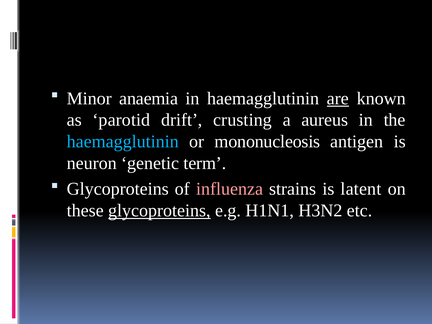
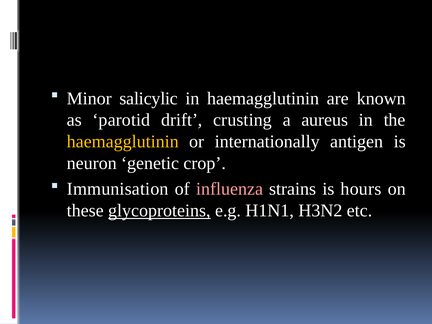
anaemia: anaemia -> salicylic
are underline: present -> none
haemagglutinin at (123, 142) colour: light blue -> yellow
mononucleosis: mononucleosis -> internationally
term: term -> crop
Glycoproteins at (118, 189): Glycoproteins -> Immunisation
latent: latent -> hours
